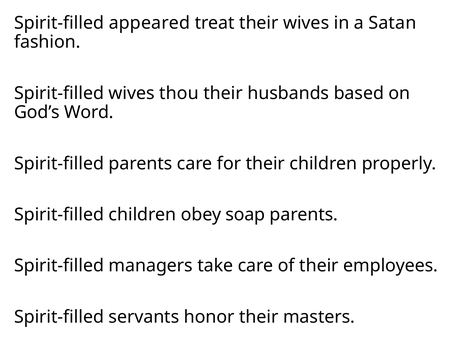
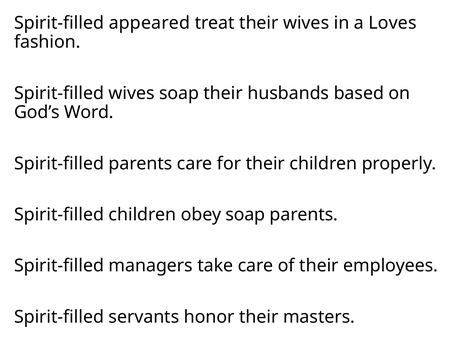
Satan: Satan -> Loves
wives thou: thou -> soap
